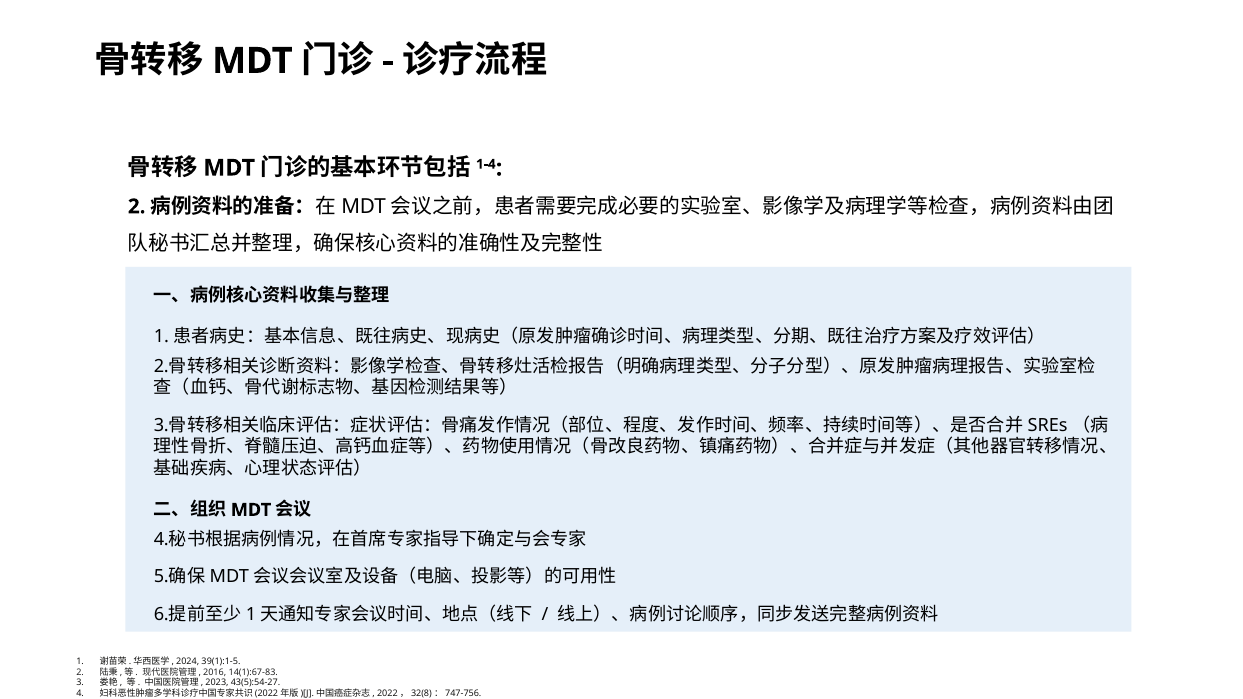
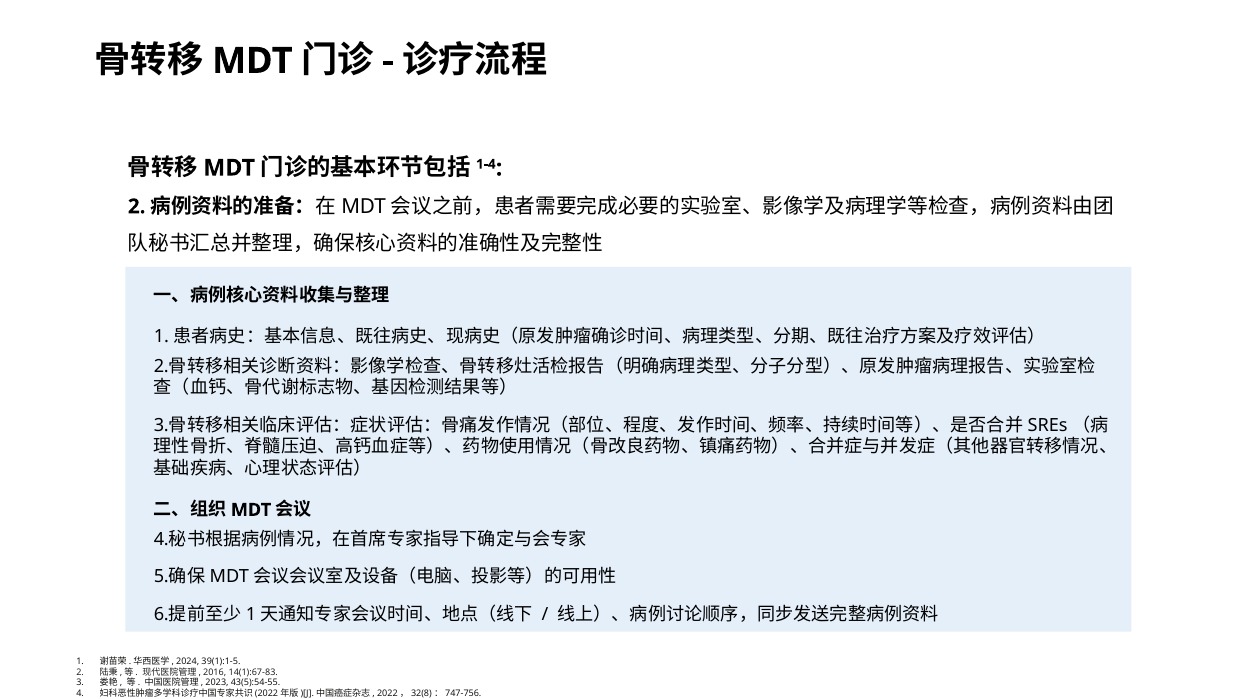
43(5):54-27: 43(5):54-27 -> 43(5):54-55
